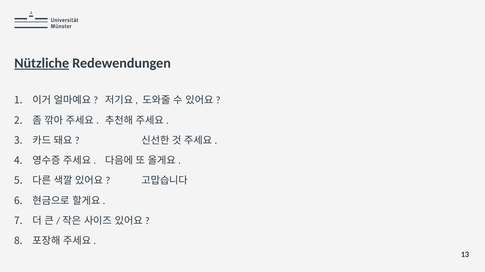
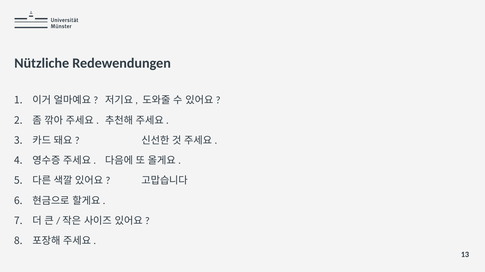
Nützliche underline: present -> none
